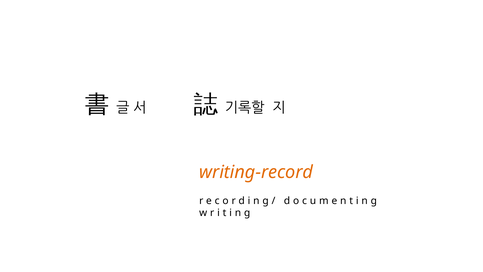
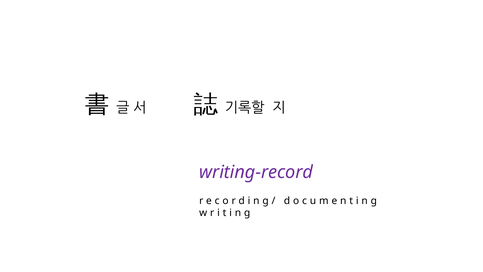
writing-record colour: orange -> purple
